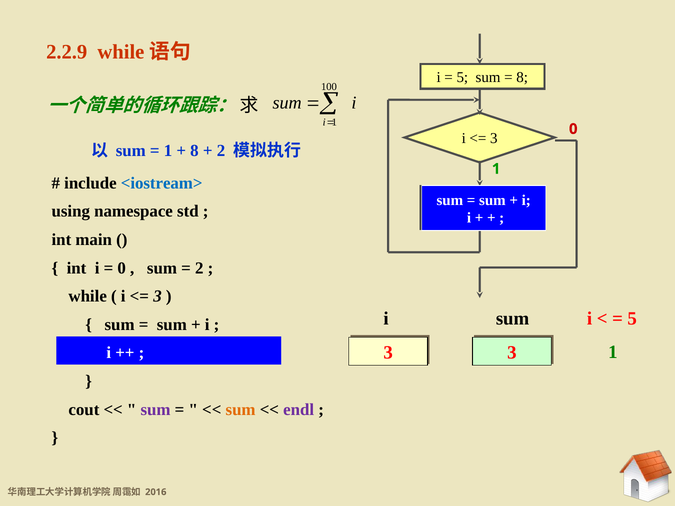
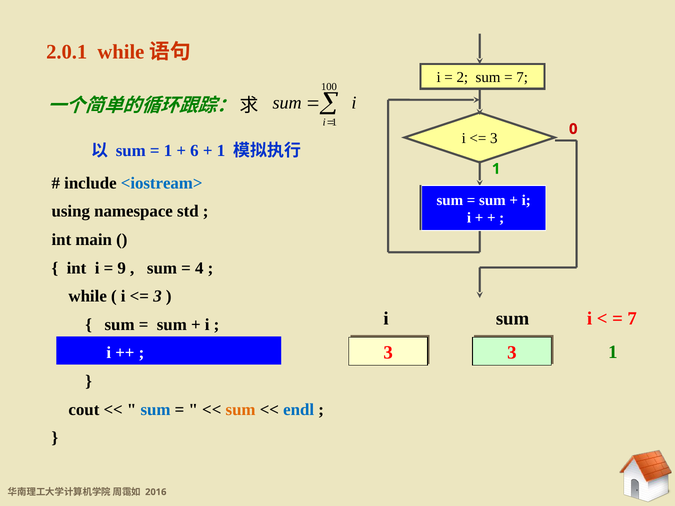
2.2.9: 2.2.9 -> 2.0.1
5 at (462, 77): 5 -> 2
8 at (522, 77): 8 -> 7
8 at (194, 151): 8 -> 6
2 at (221, 151): 2 -> 1
0 at (122, 268): 0 -> 9
2 at (199, 268): 2 -> 4
5 at (632, 319): 5 -> 7
sum at (156, 410) colour: purple -> blue
endl colour: purple -> blue
